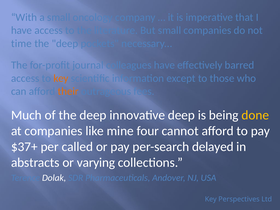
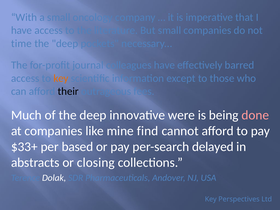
their colour: orange -> black
innovative deep: deep -> were
done colour: yellow -> pink
four: four -> find
$37+: $37+ -> $33+
called: called -> based
varying: varying -> closing
